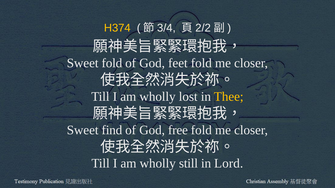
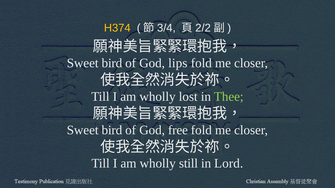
fold at (112, 63): fold -> bird
feet: feet -> lips
Thee colour: yellow -> light green
find at (112, 130): find -> bird
